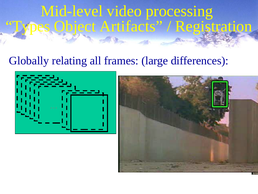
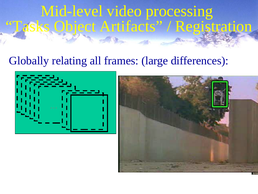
Types: Types -> Tasks
